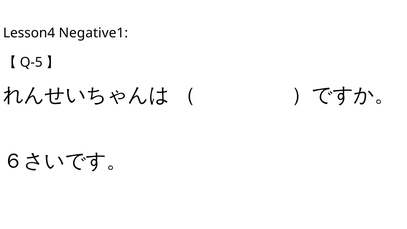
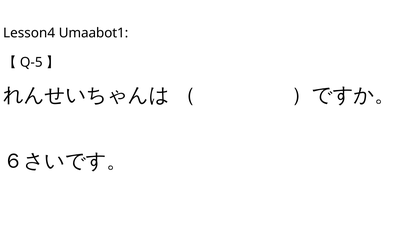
Negative1: Negative1 -> Umaabot1
